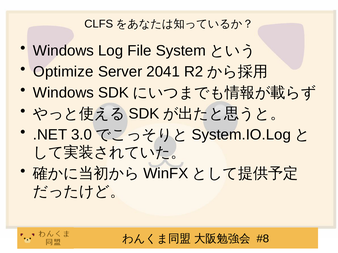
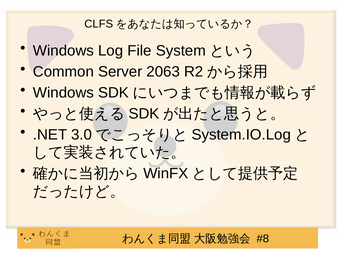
Optimize: Optimize -> Common
2041: 2041 -> 2063
